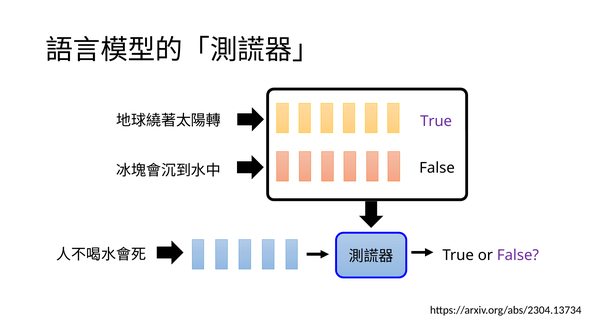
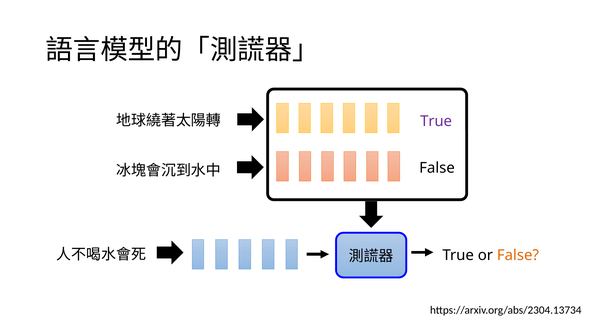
False at (518, 255) colour: purple -> orange
